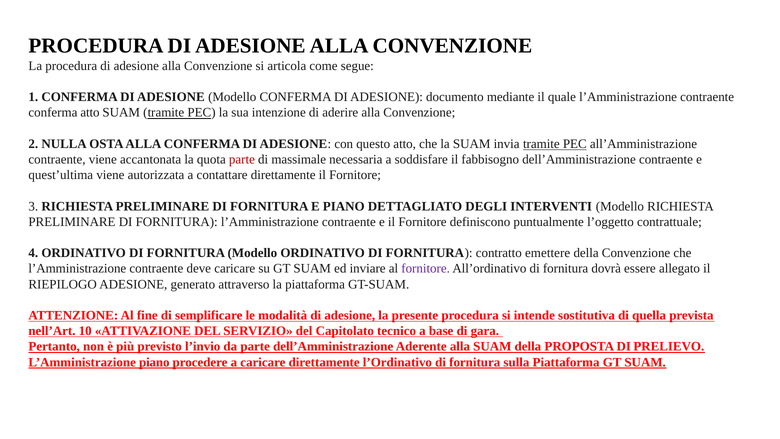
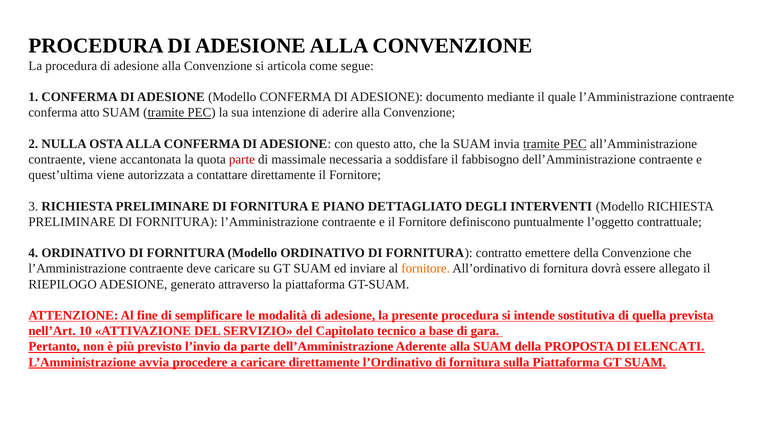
fornitore at (426, 269) colour: purple -> orange
PRELIEVO: PRELIEVO -> ELENCATI
L’Amministrazione piano: piano -> avvia
